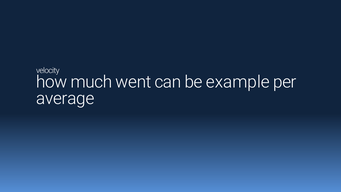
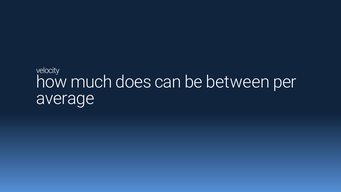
went: went -> does
example: example -> between
